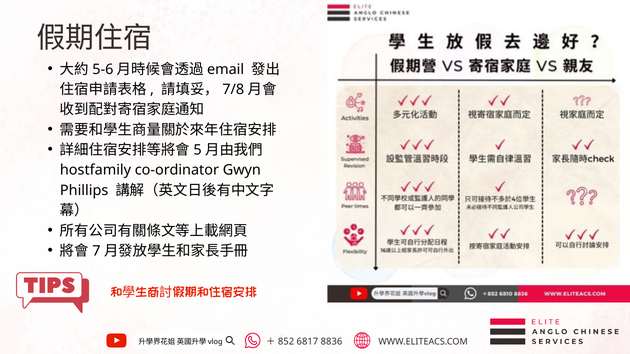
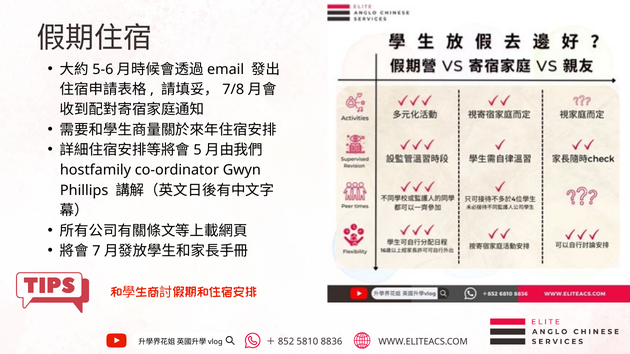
6817: 6817 -> 5810
